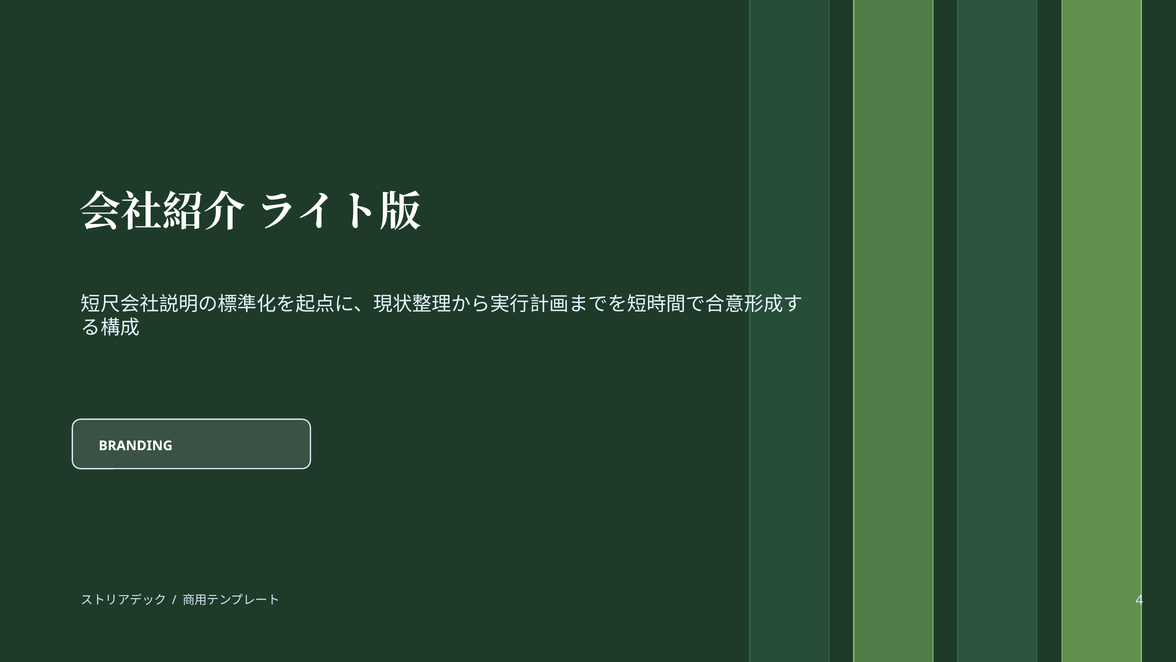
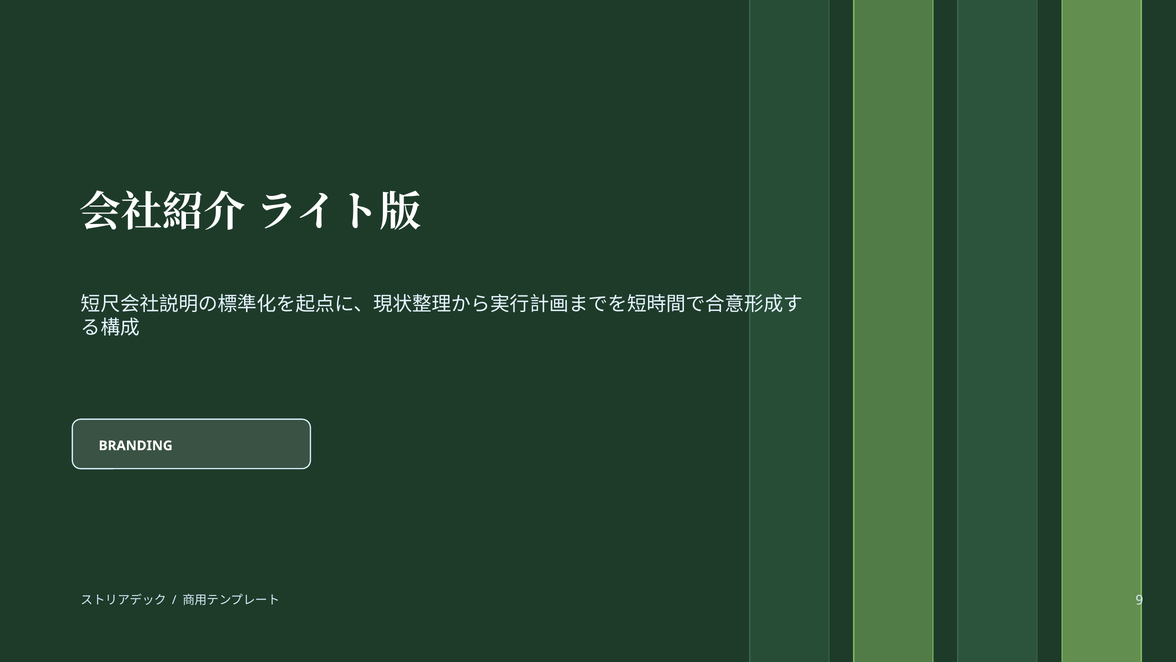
4: 4 -> 9
